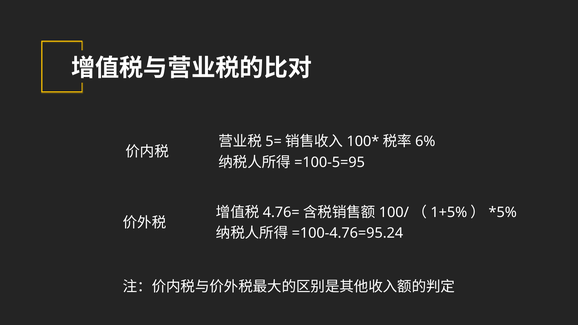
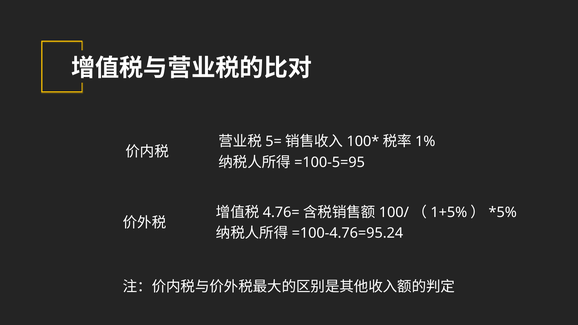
6%: 6% -> 1%
